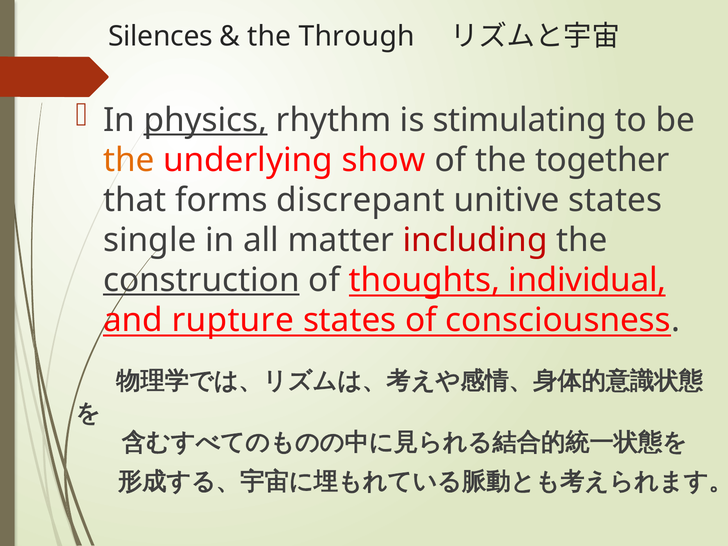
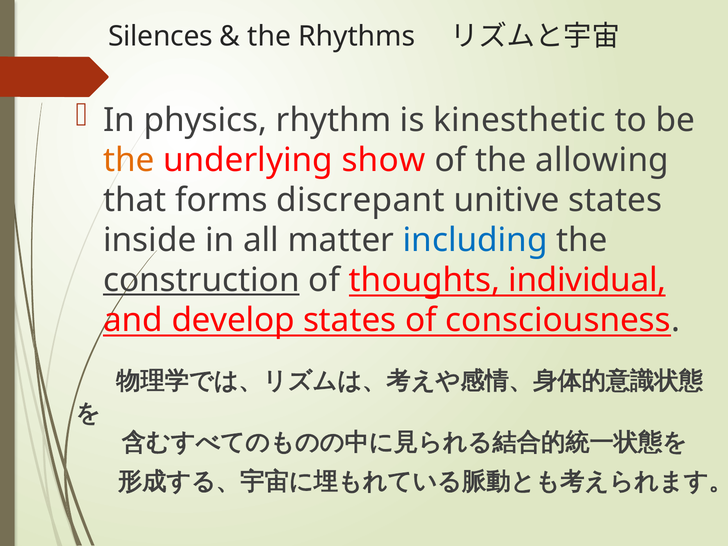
Through: Through -> Rhythms
physics underline: present -> none
stimulating: stimulating -> kinesthetic
together: together -> allowing
single: single -> inside
including colour: red -> blue
rupture: rupture -> develop
